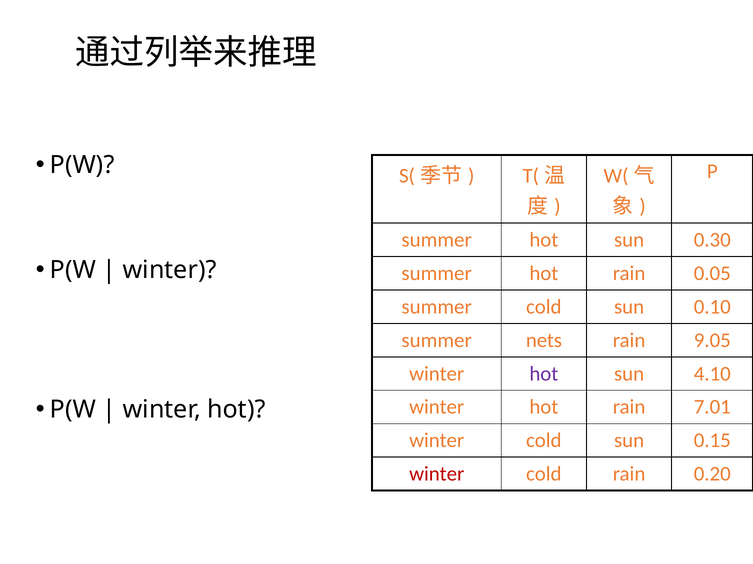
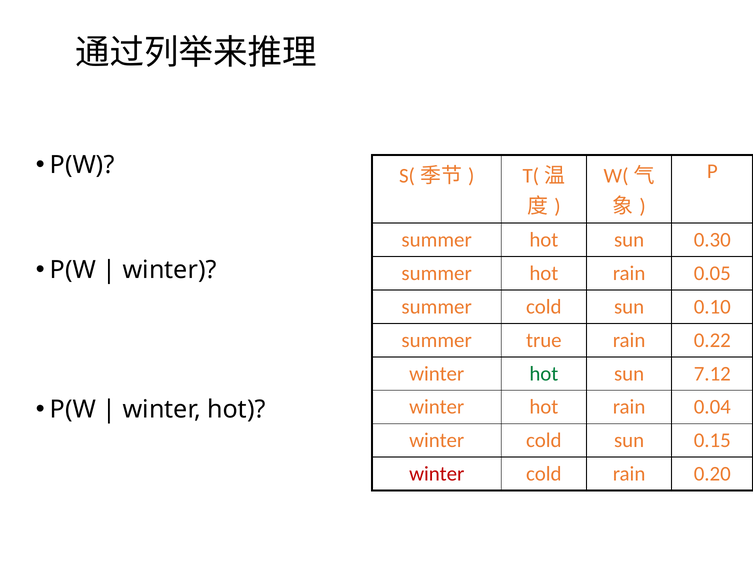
nets: nets -> true
9.05: 9.05 -> 0.22
hot at (544, 374) colour: purple -> green
4.10: 4.10 -> 7.12
7.01: 7.01 -> 0.04
